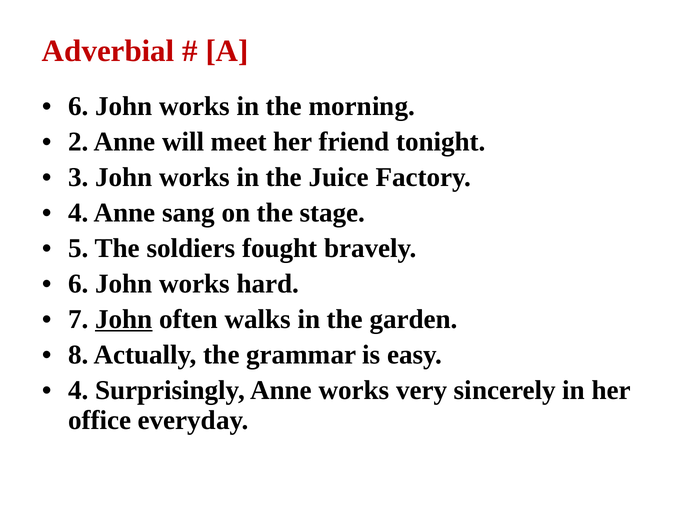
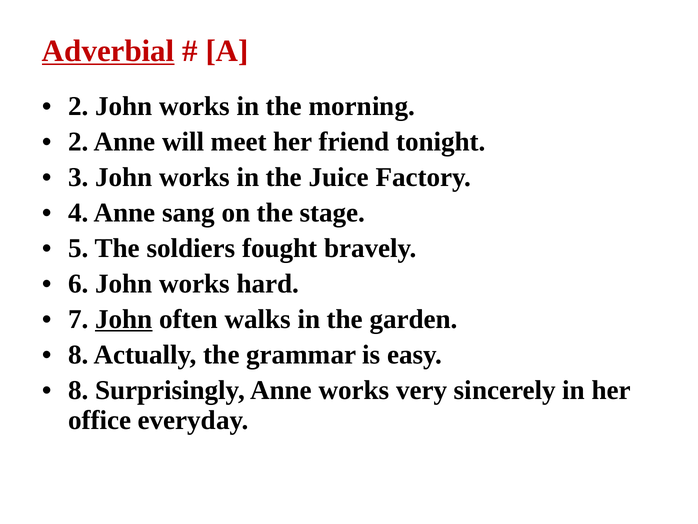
Adverbial underline: none -> present
6 at (78, 106): 6 -> 2
4 at (78, 390): 4 -> 8
